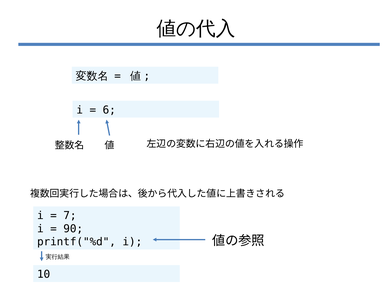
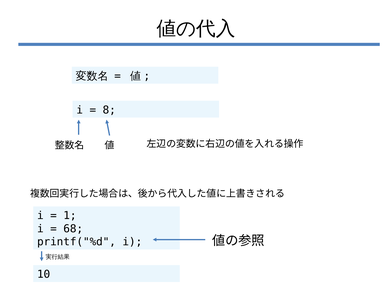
6: 6 -> 8
7: 7 -> 1
90: 90 -> 68
